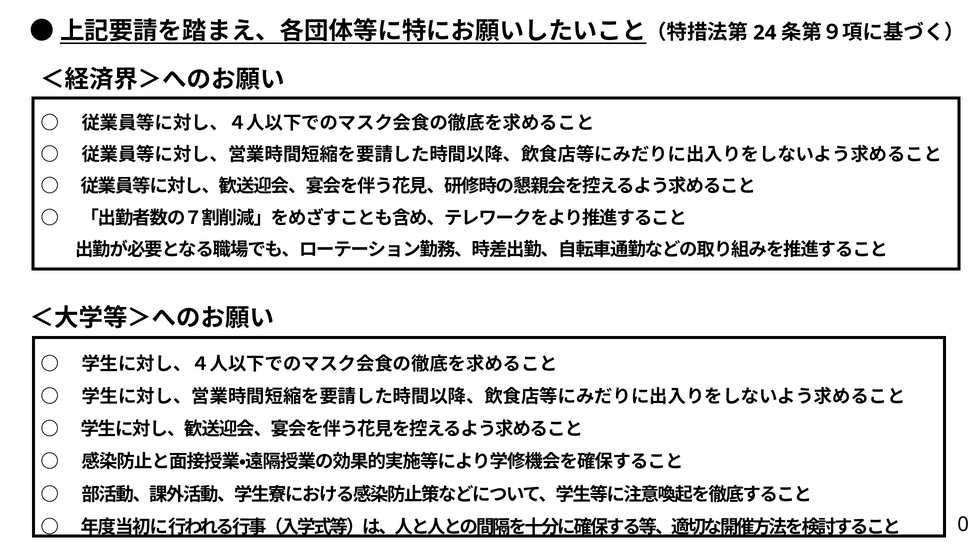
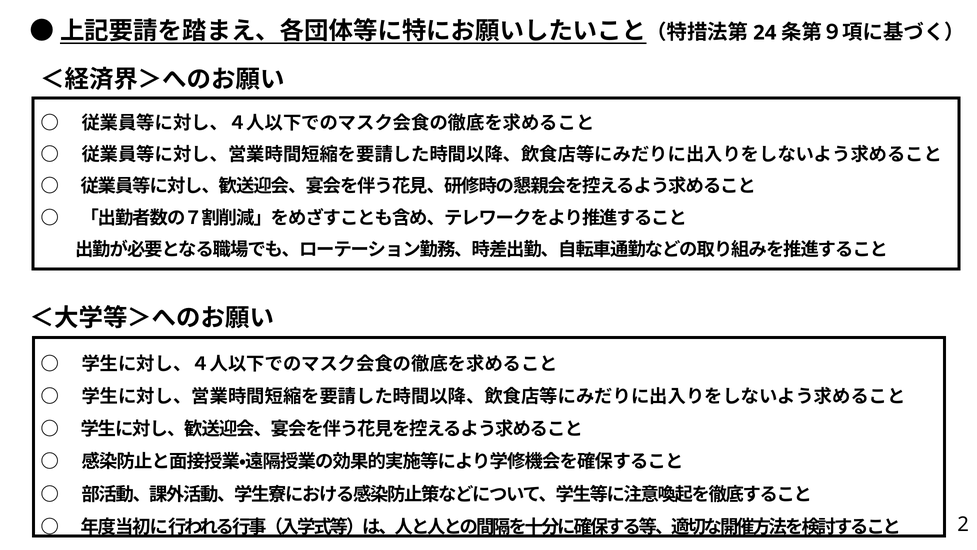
0: 0 -> 2
